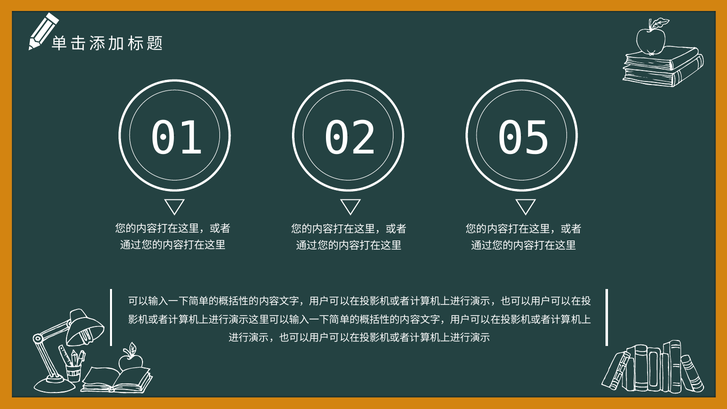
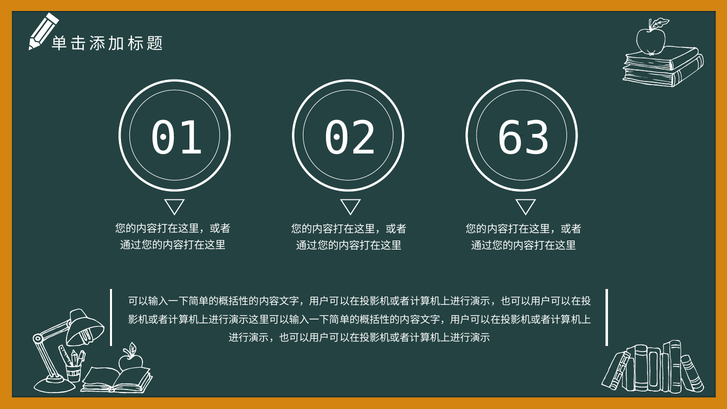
05: 05 -> 63
